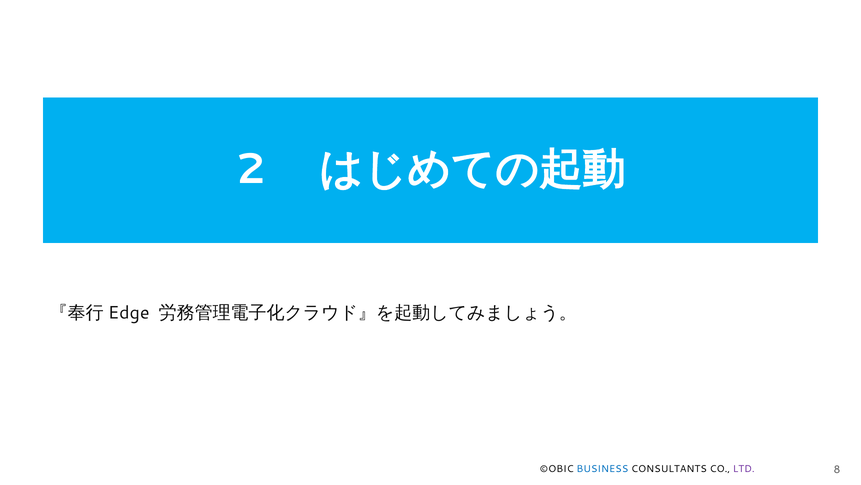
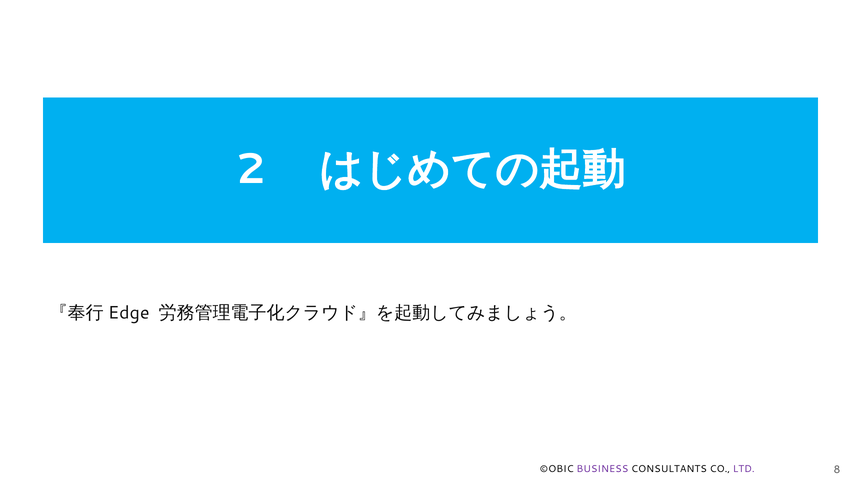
BUSINESS colour: blue -> purple
